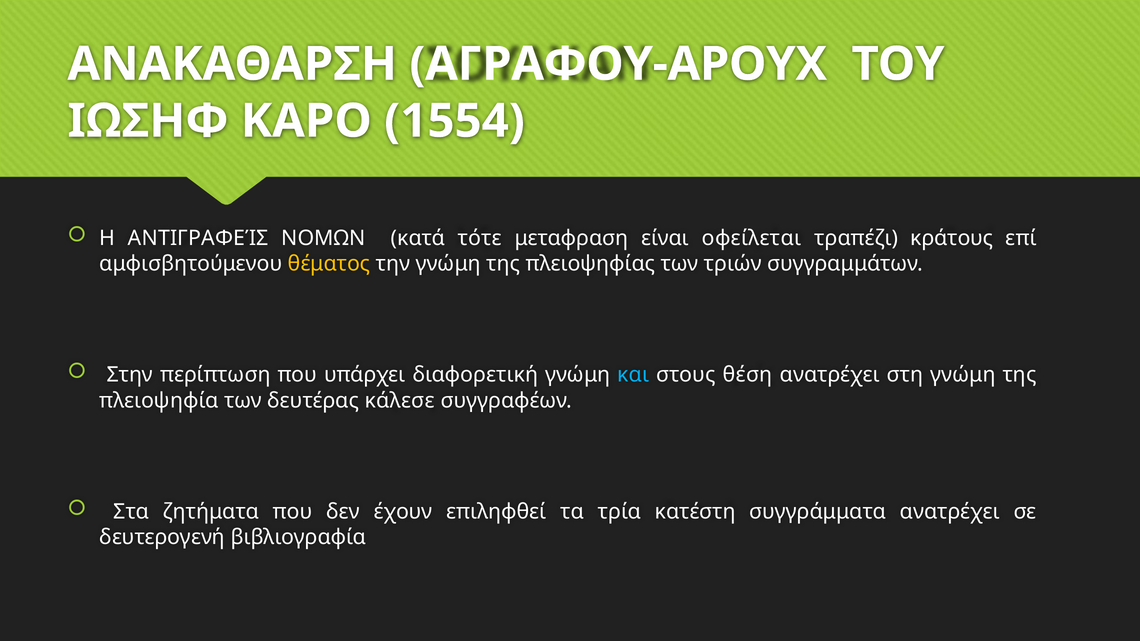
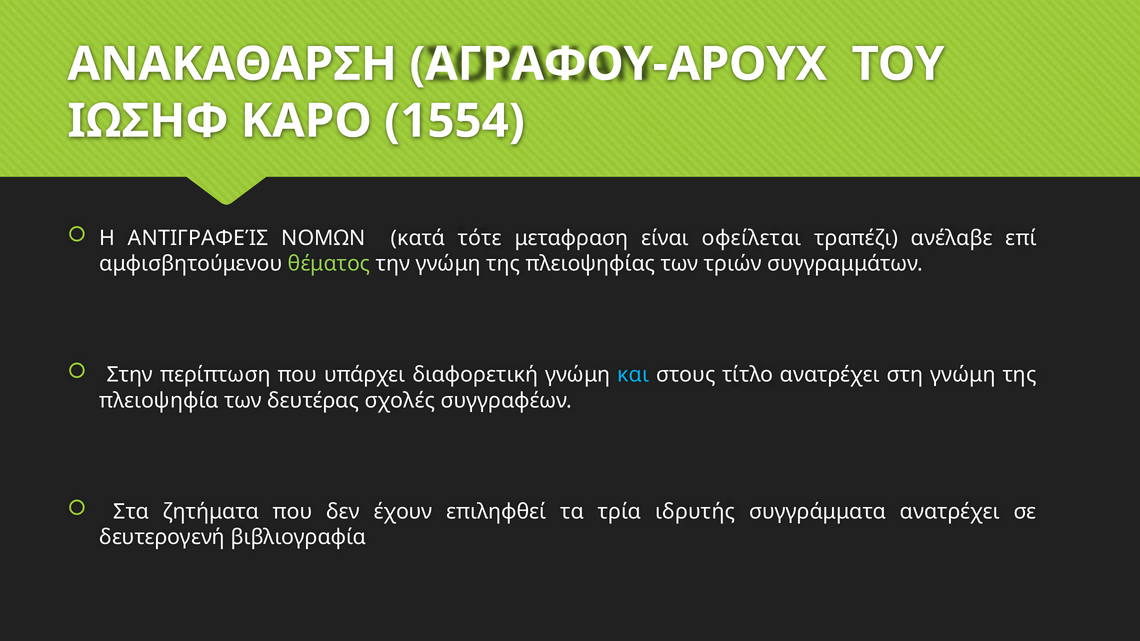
κράτους: κράτους -> ανέλαβε
θέματος colour: yellow -> light green
θέση: θέση -> τίτλο
κάλεσε: κάλεσε -> σχολές
κατέστη: κατέστη -> ιδρυτής
